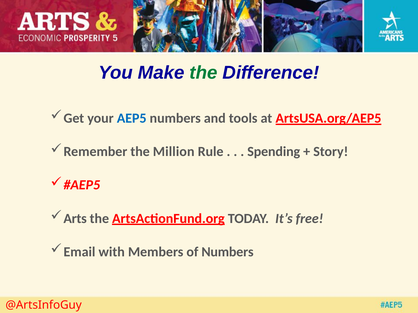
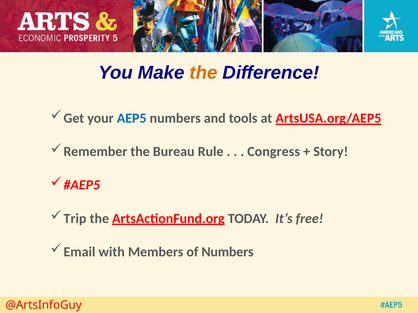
the at (203, 73) colour: green -> orange
Million: Million -> Bureau
Spending: Spending -> Congress
Arts: Arts -> Trip
